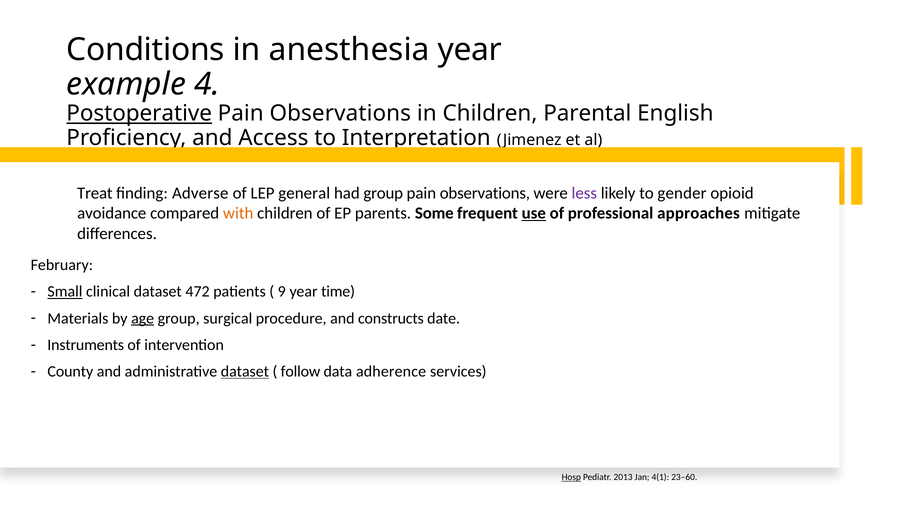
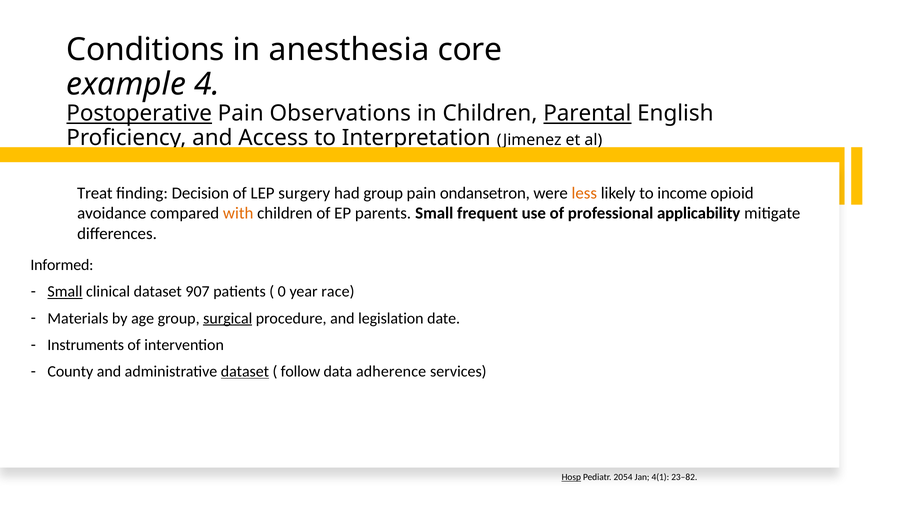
anesthesia year: year -> core
Parental underline: none -> present
Adverse: Adverse -> Decision
general: general -> surgery
observations at (485, 193): observations -> ondansetron
less colour: purple -> orange
gender: gender -> income
parents Some: Some -> Small
use underline: present -> none
approaches: approaches -> applicability
February: February -> Informed
472: 472 -> 907
9: 9 -> 0
time: time -> race
age underline: present -> none
surgical underline: none -> present
constructs: constructs -> legislation
2013: 2013 -> 2054
23–60: 23–60 -> 23–82
